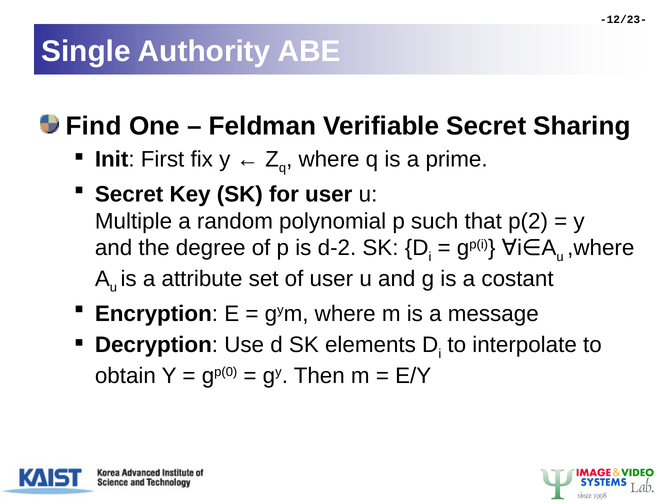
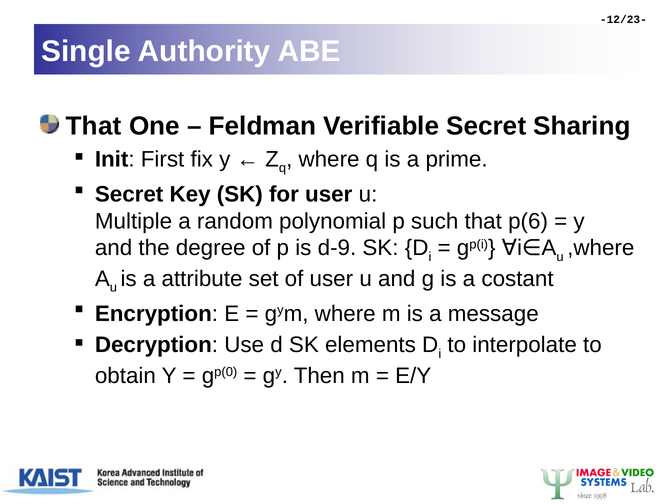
Find at (94, 126): Find -> That
p(2: p(2 -> p(6
d-2: d-2 -> d-9
